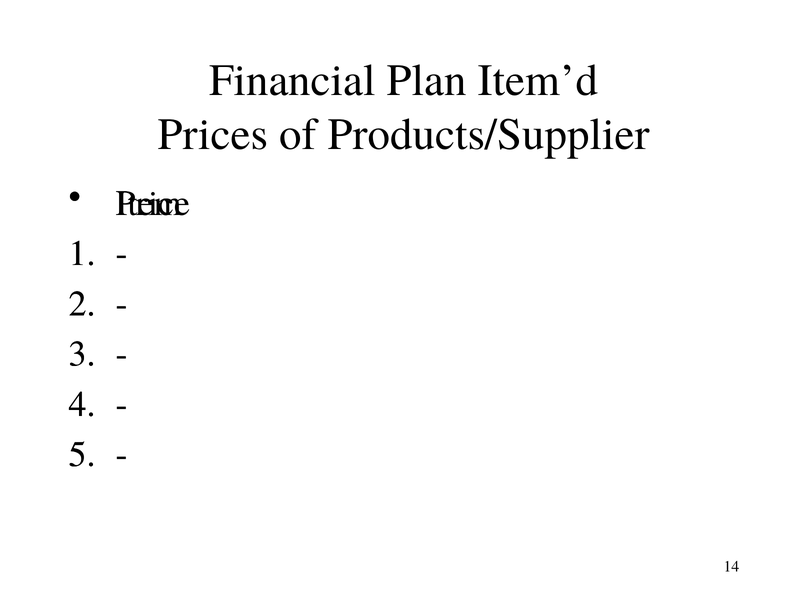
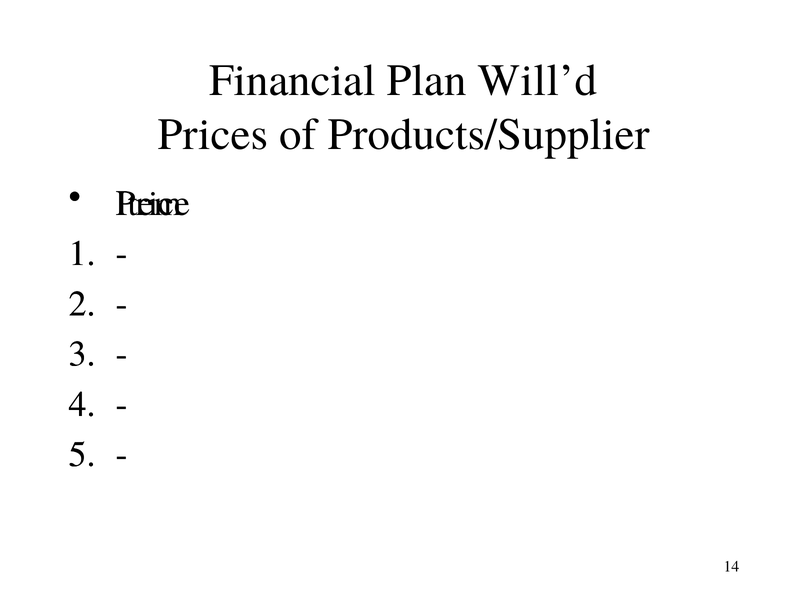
Item’d: Item’d -> Will’d
